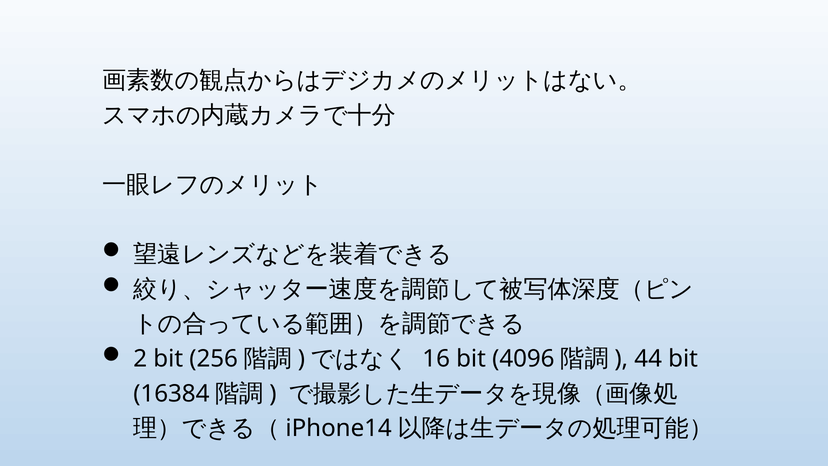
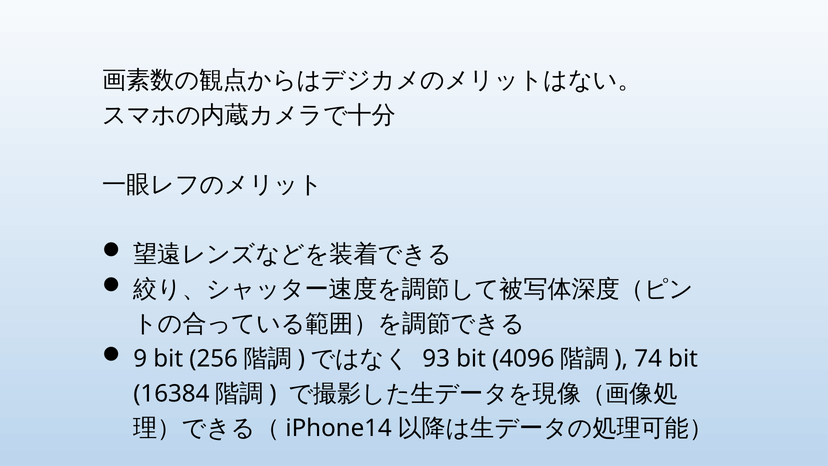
2: 2 -> 9
16: 16 -> 93
44: 44 -> 74
